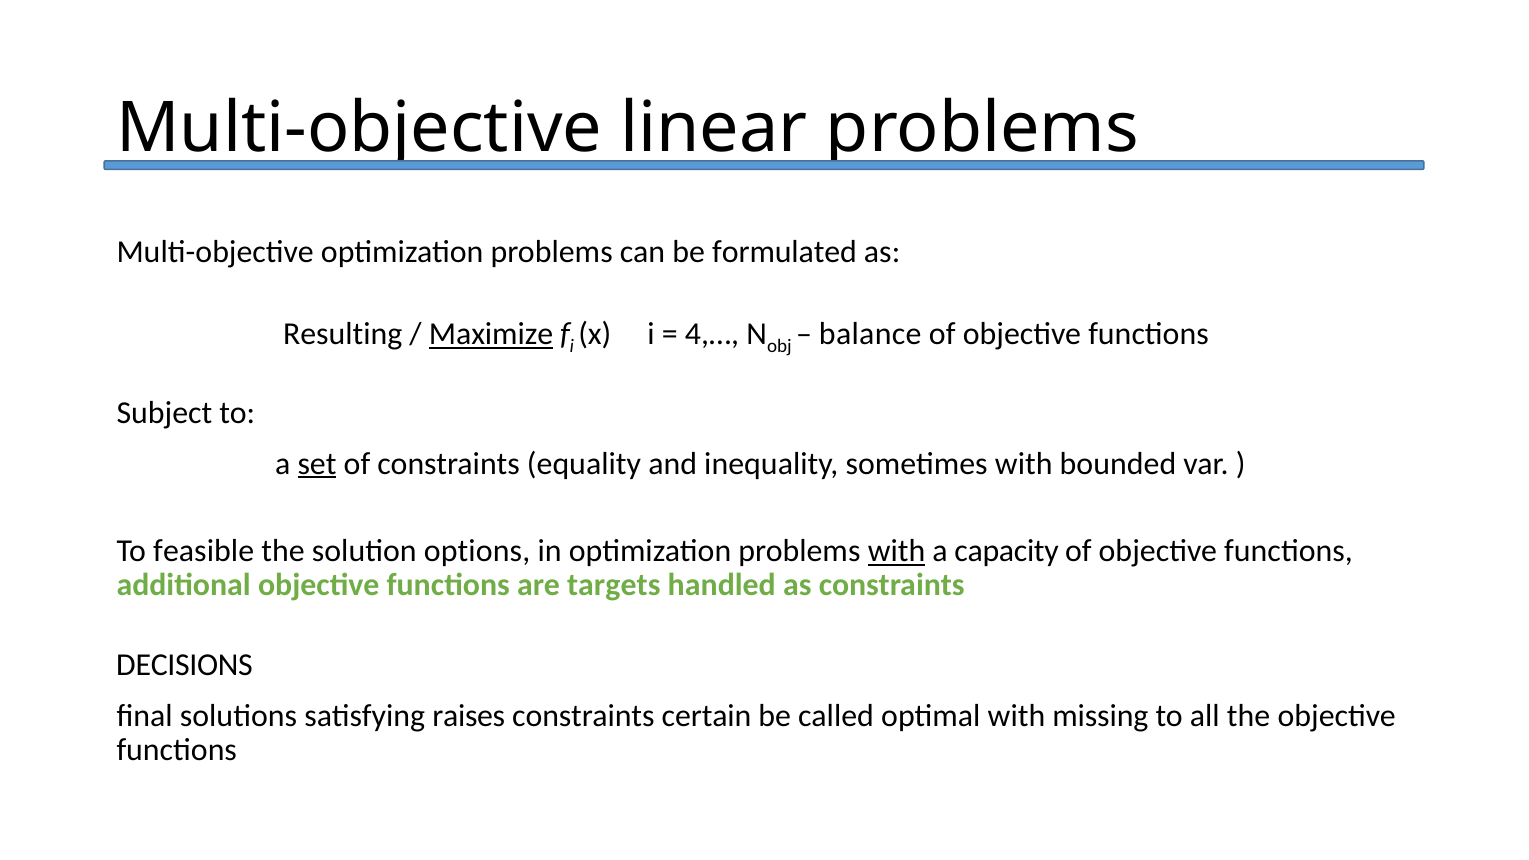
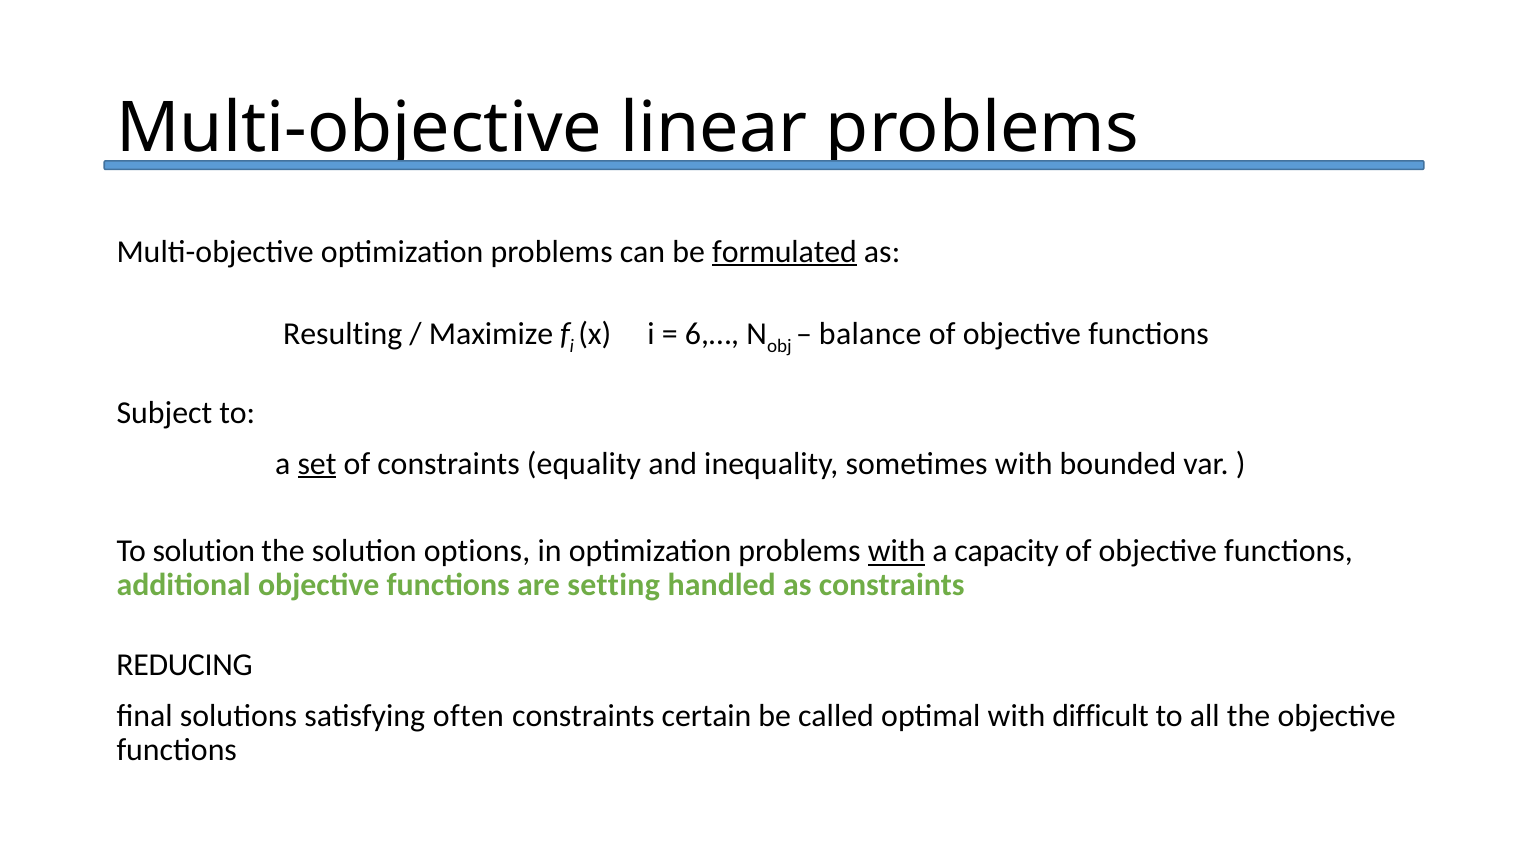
formulated underline: none -> present
Maximize underline: present -> none
4,…: 4,… -> 6,…
To feasible: feasible -> solution
targets: targets -> setting
DECISIONS: DECISIONS -> REDUCING
raises: raises -> often
missing: missing -> difficult
